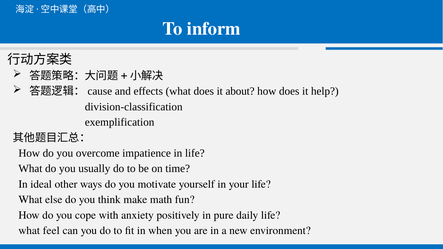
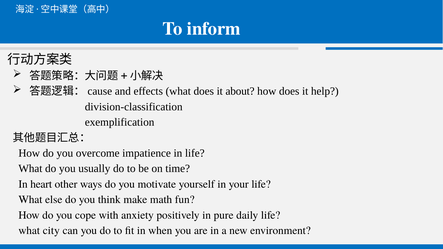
ideal: ideal -> heart
feel: feel -> city
